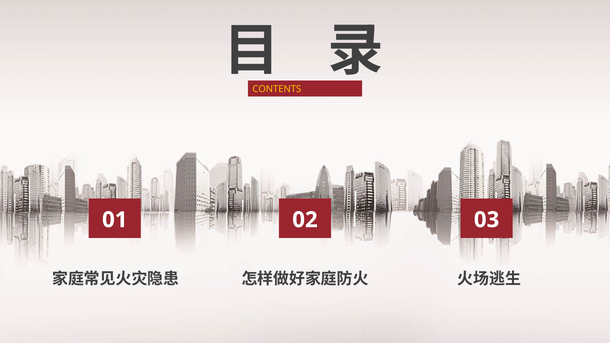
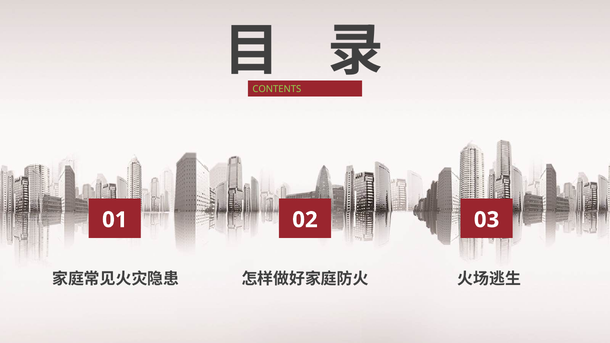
CONTENTS colour: yellow -> light green
